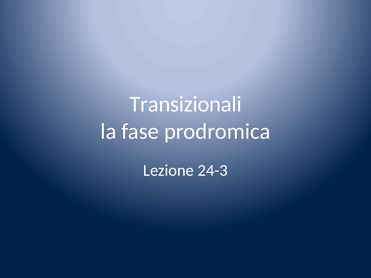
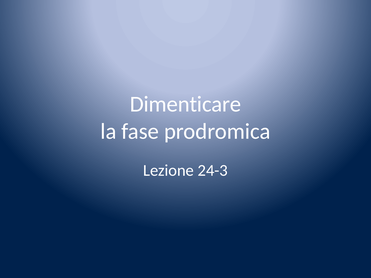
Transizionali: Transizionali -> Dimenticare
